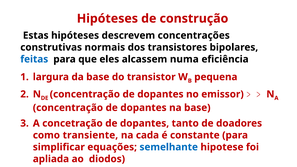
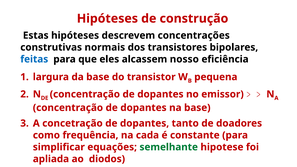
numa: numa -> nosso
transiente: transiente -> frequência
semelhante colour: blue -> green
